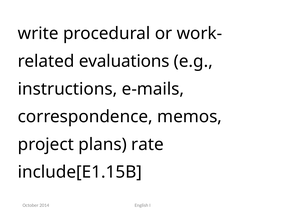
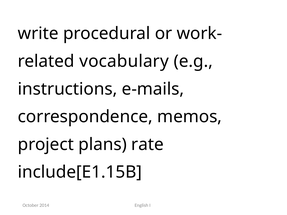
evaluations: evaluations -> vocabulary
